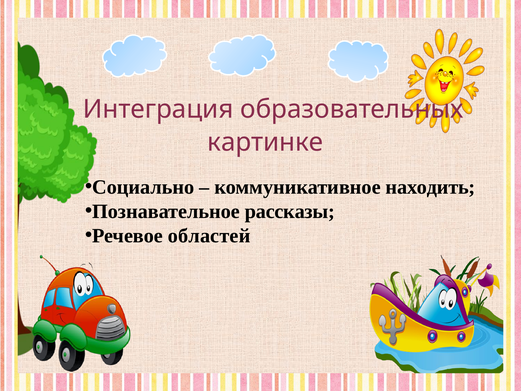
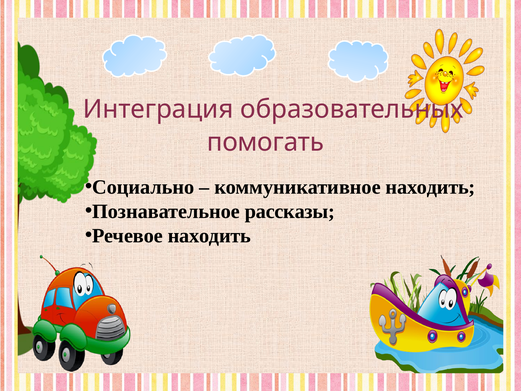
картинке: картинке -> помогать
Речевое областей: областей -> находить
